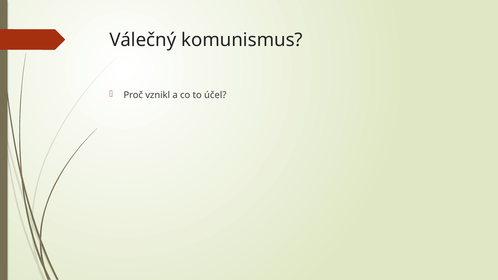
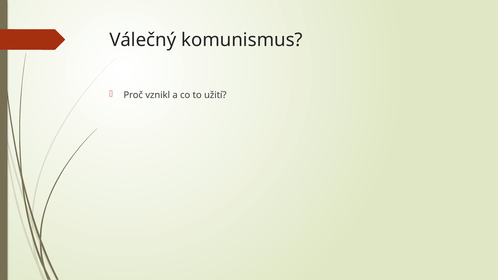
účel: účel -> užití
